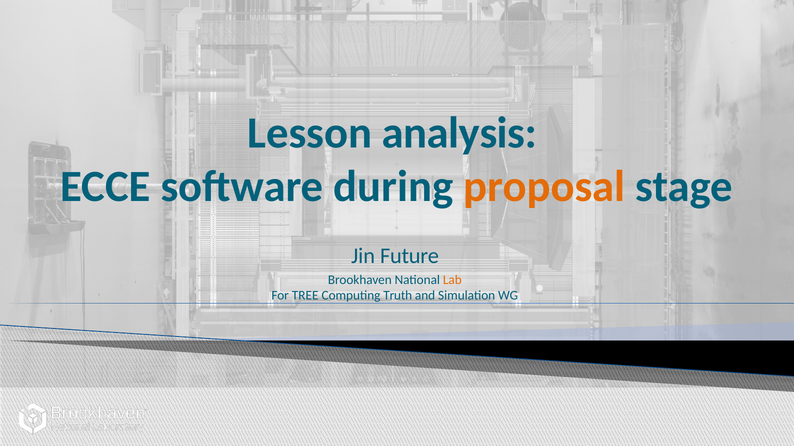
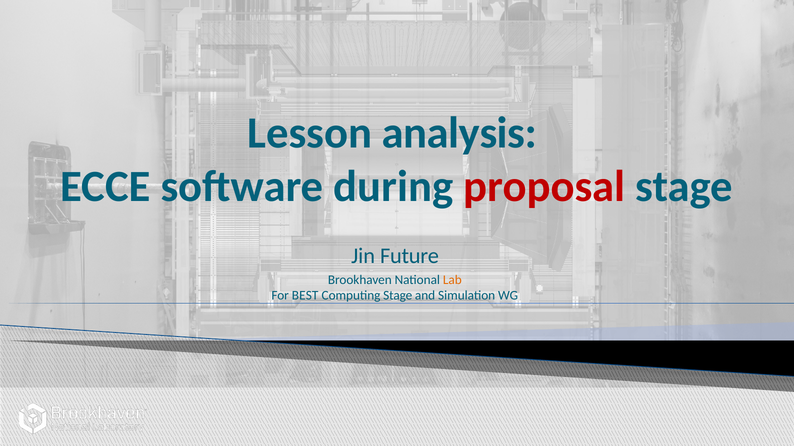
proposal colour: orange -> red
TREE: TREE -> BEST
Computing Truth: Truth -> Stage
